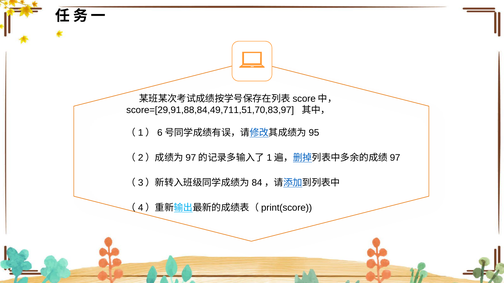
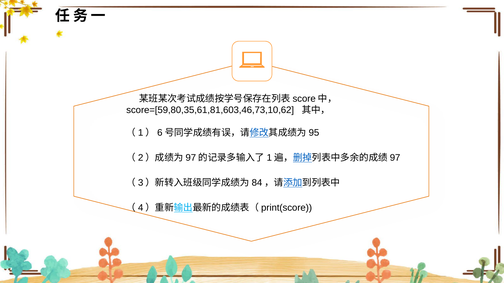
score=[29,91,88,84,49,711,51,70,83,97: score=[29,91,88,84,49,711,51,70,83,97 -> score=[59,80,35,61,81,603,46,73,10,62
